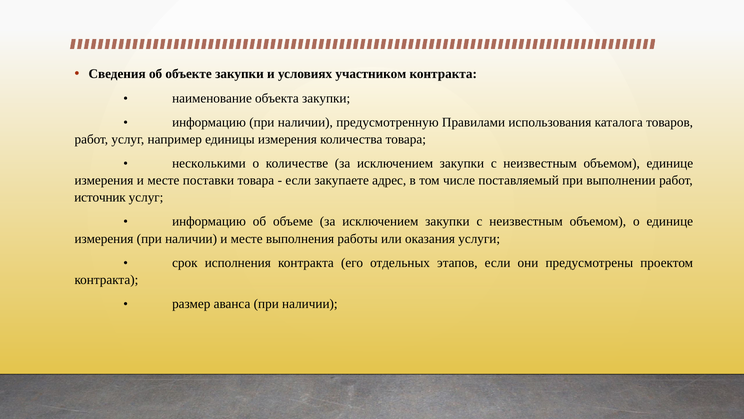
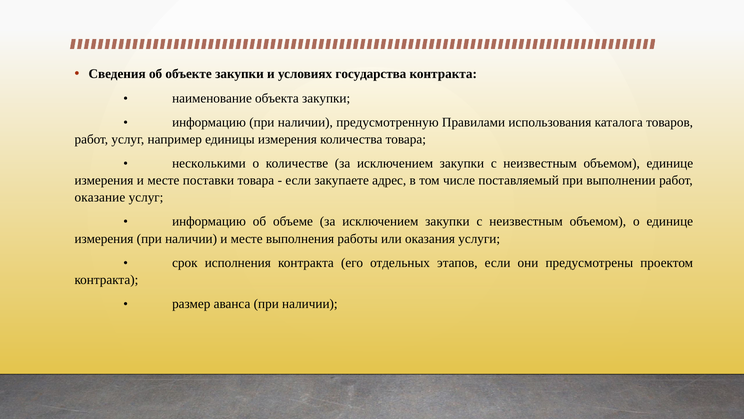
участником: участником -> государства
источник: источник -> оказание
